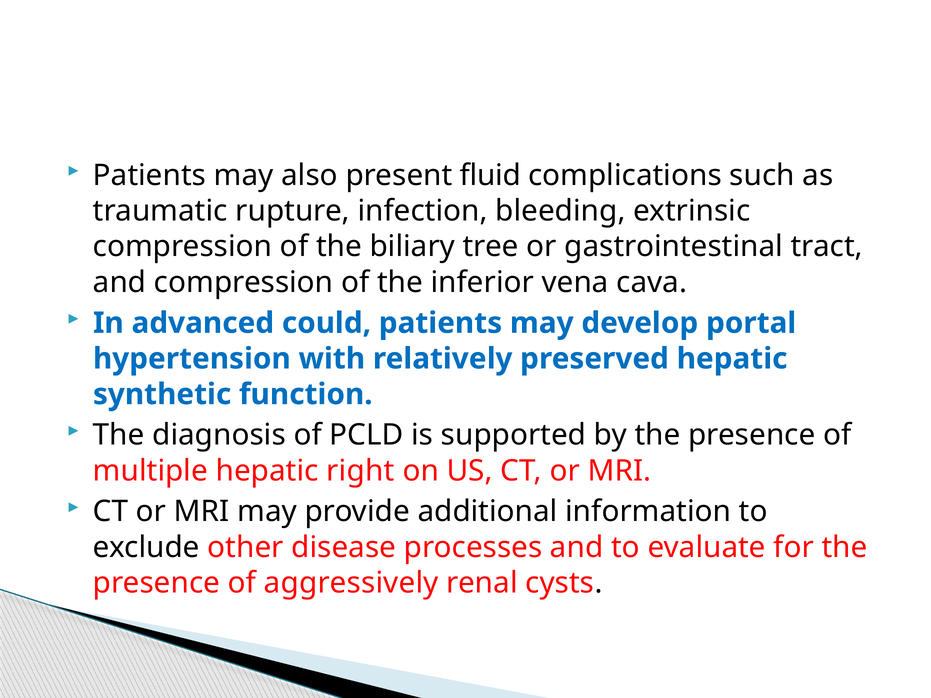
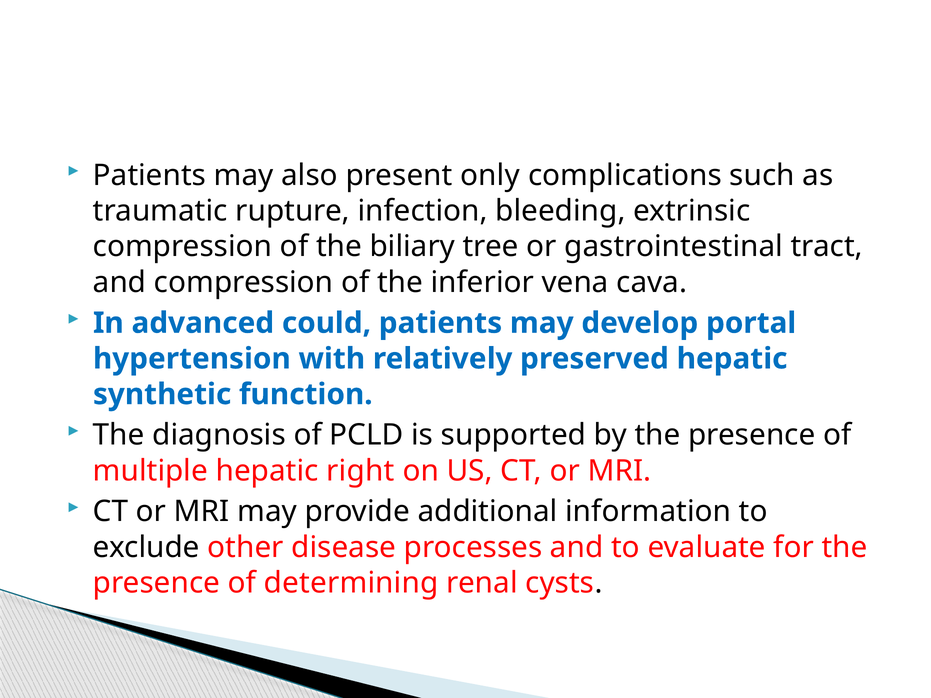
fluid: fluid -> only
aggressively: aggressively -> determining
